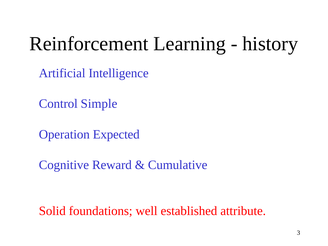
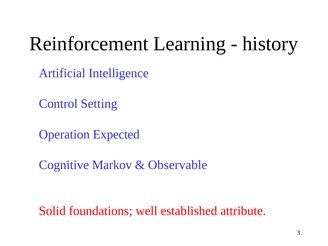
Simple: Simple -> Setting
Reward: Reward -> Markov
Cumulative: Cumulative -> Observable
